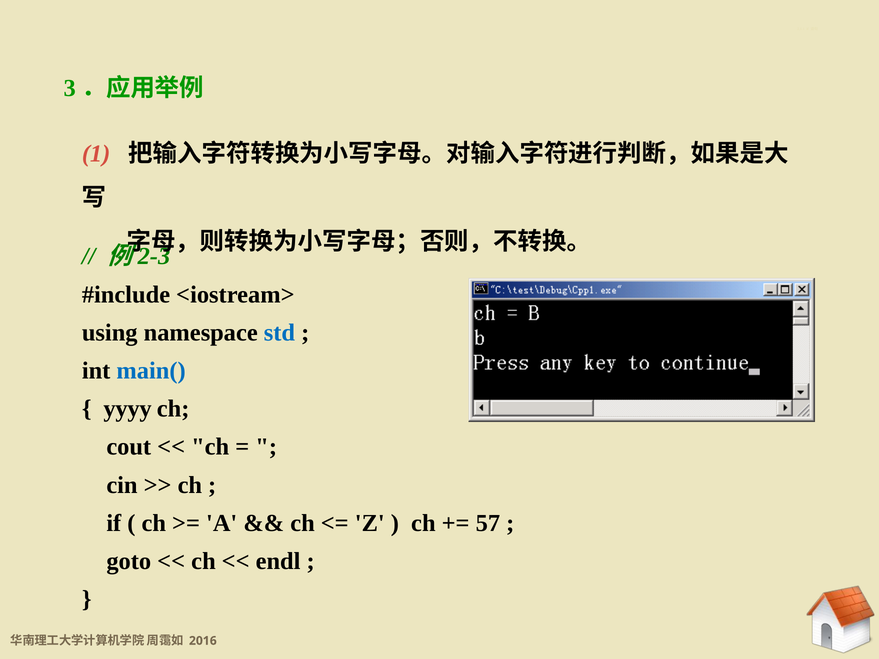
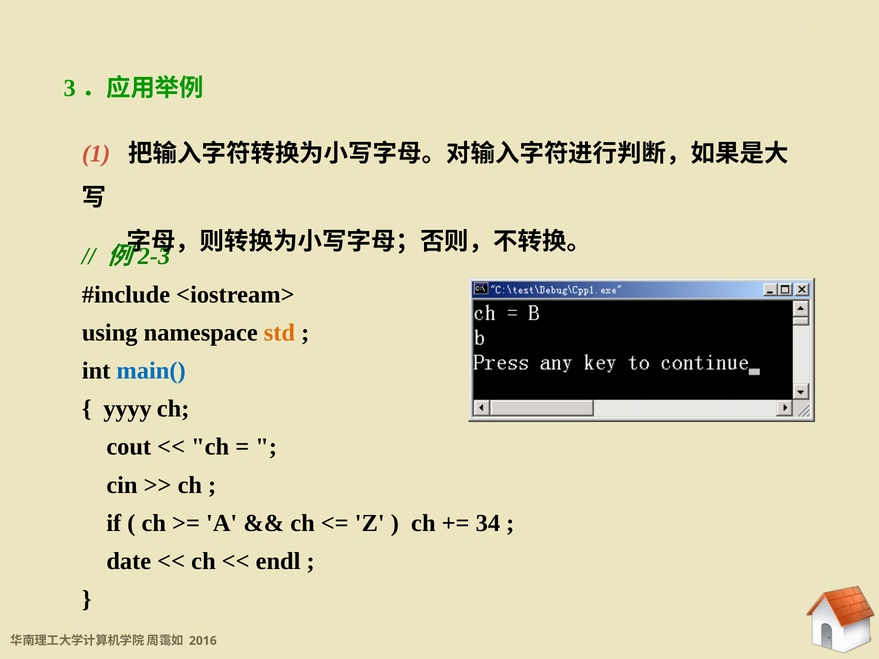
std colour: blue -> orange
57: 57 -> 34
goto: goto -> date
